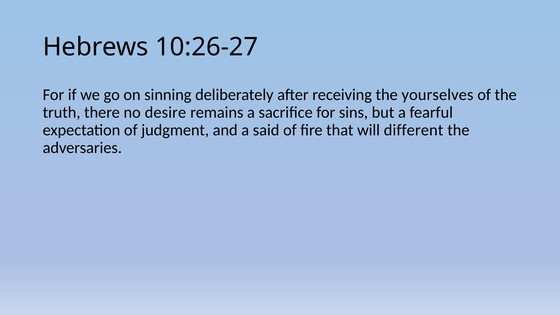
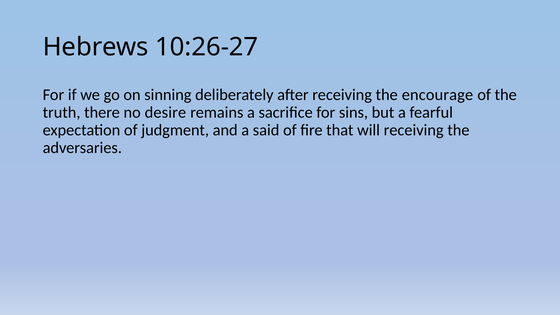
yourselves: yourselves -> encourage
will different: different -> receiving
